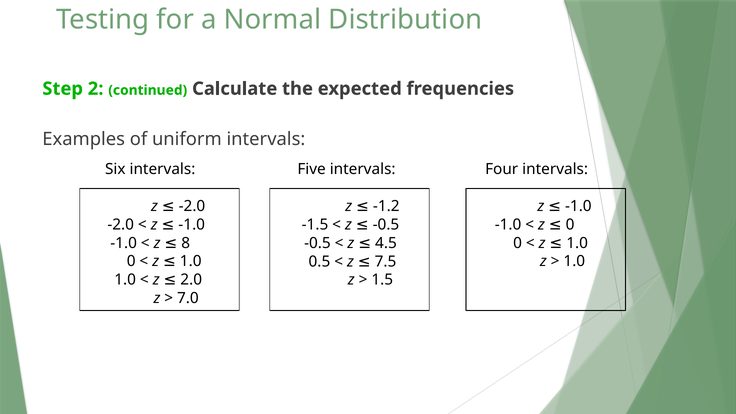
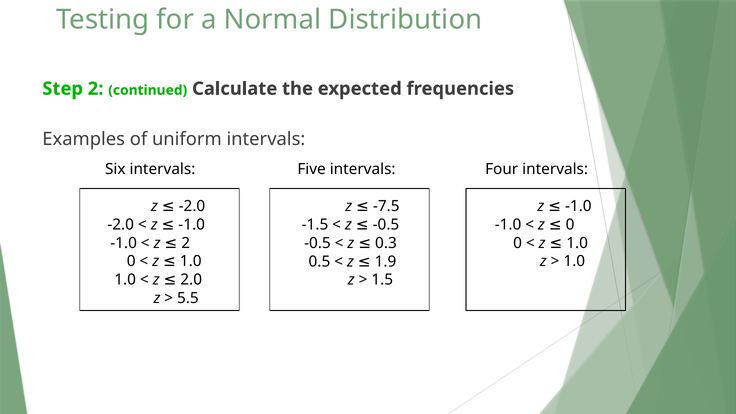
-1.2: -1.2 -> -7.5
z 8: 8 -> 2
4.5: 4.5 -> 0.3
7.5: 7.5 -> 1.9
7.0: 7.0 -> 5.5
